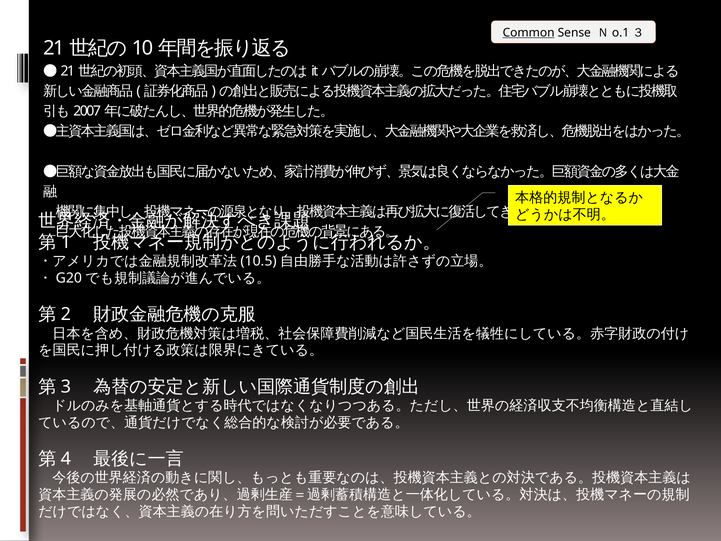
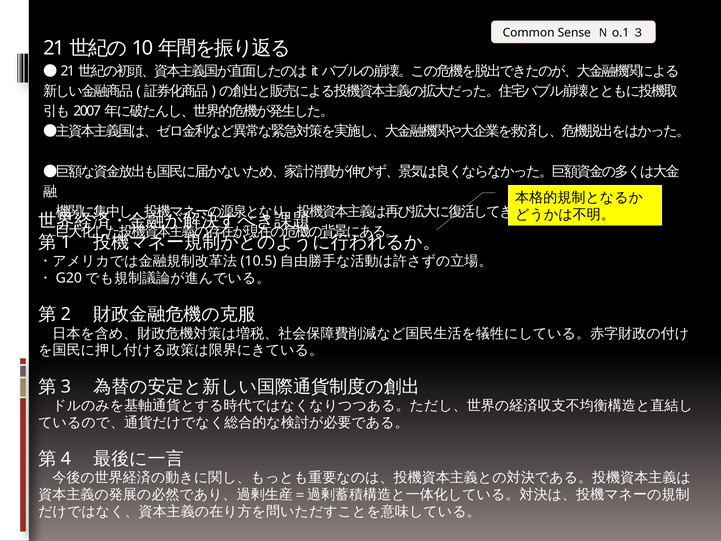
Common underline: present -> none
